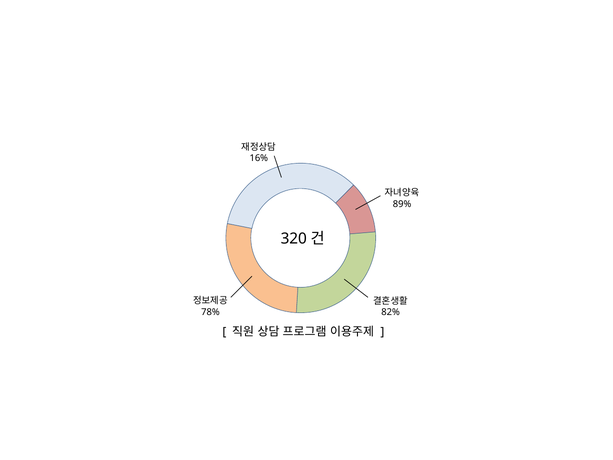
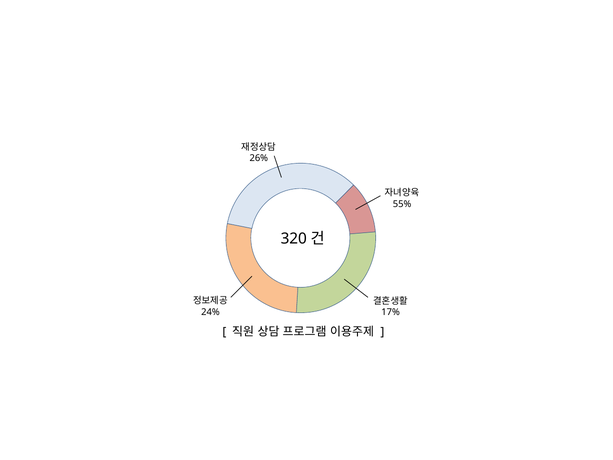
16%: 16% -> 26%
89%: 89% -> 55%
78%: 78% -> 24%
82%: 82% -> 17%
